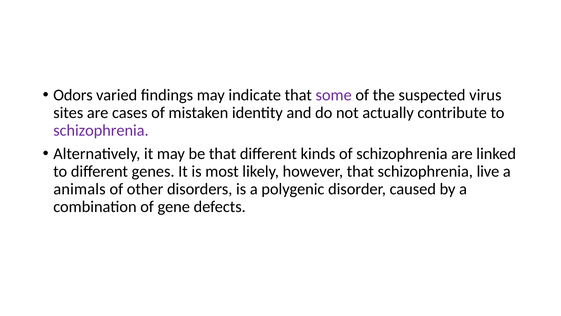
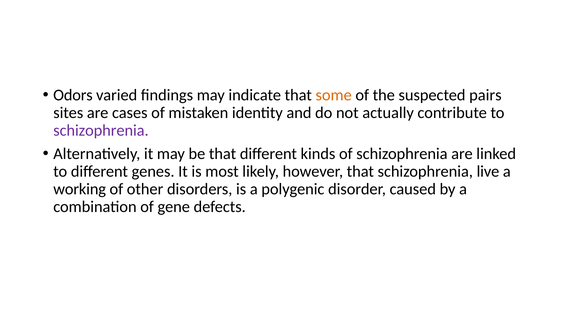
some colour: purple -> orange
virus: virus -> pairs
animals: animals -> working
